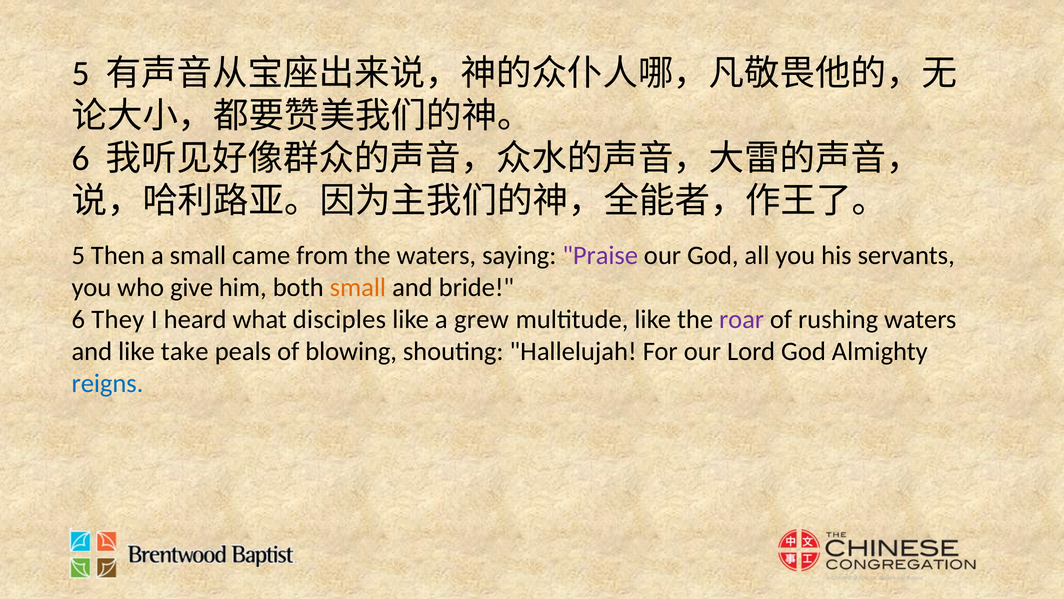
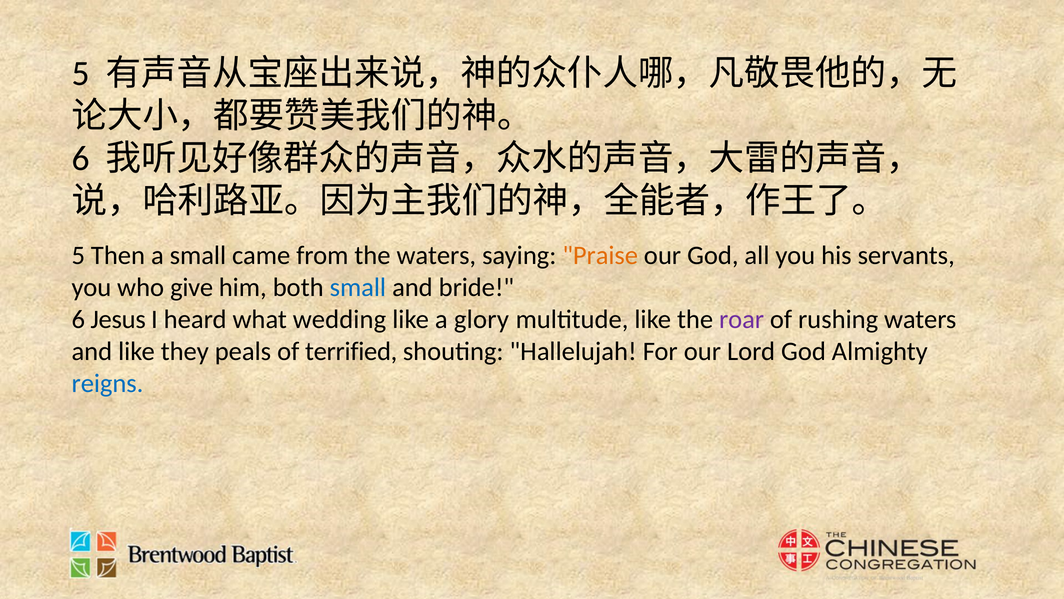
Praise colour: purple -> orange
small at (358, 287) colour: orange -> blue
They: They -> Jesus
disciples: disciples -> wedding
grew: grew -> glory
take: take -> they
blowing: blowing -> terrified
